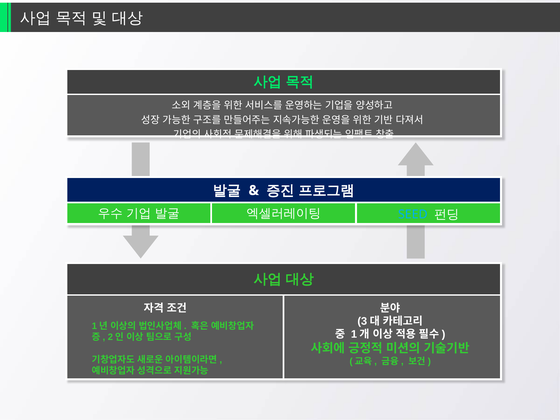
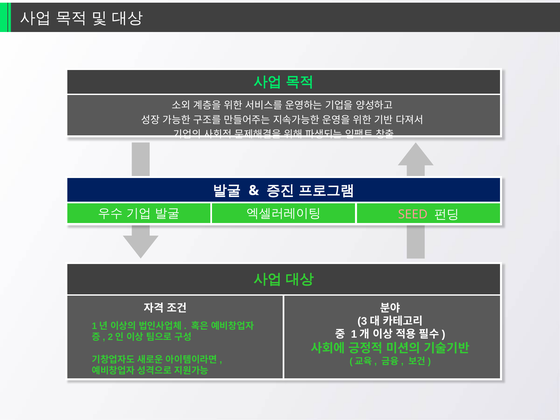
SEED colour: light blue -> pink
